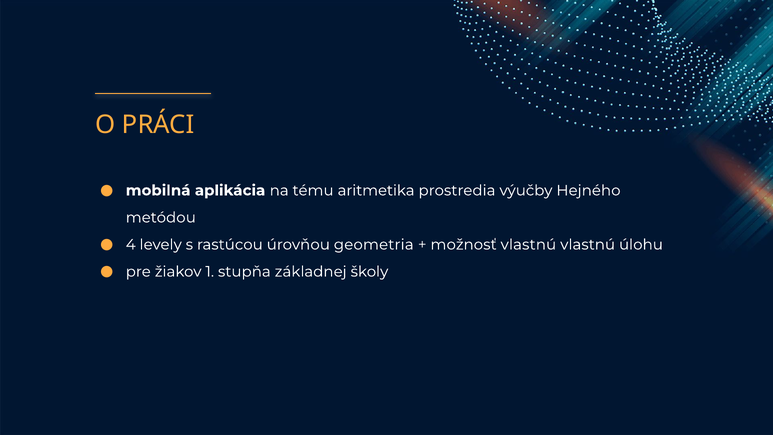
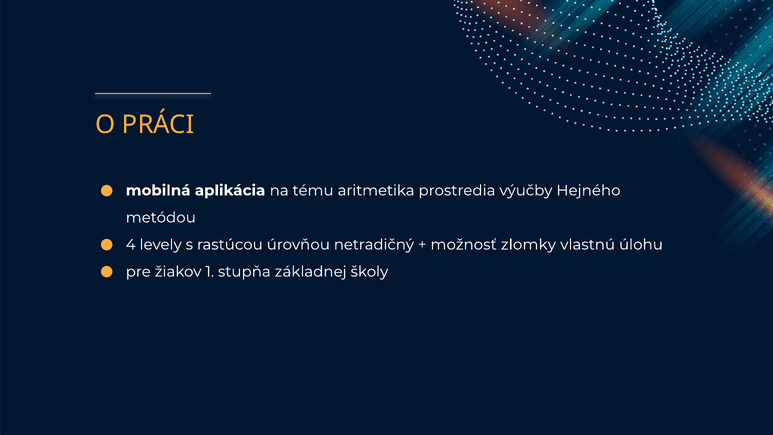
geometria: geometria -> netradičný
možnosť vlastnú: vlastnú -> zlomky
